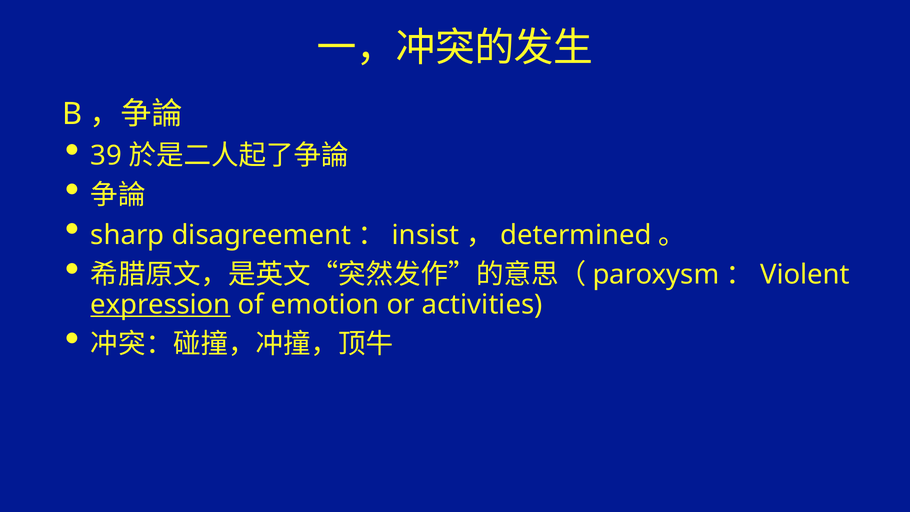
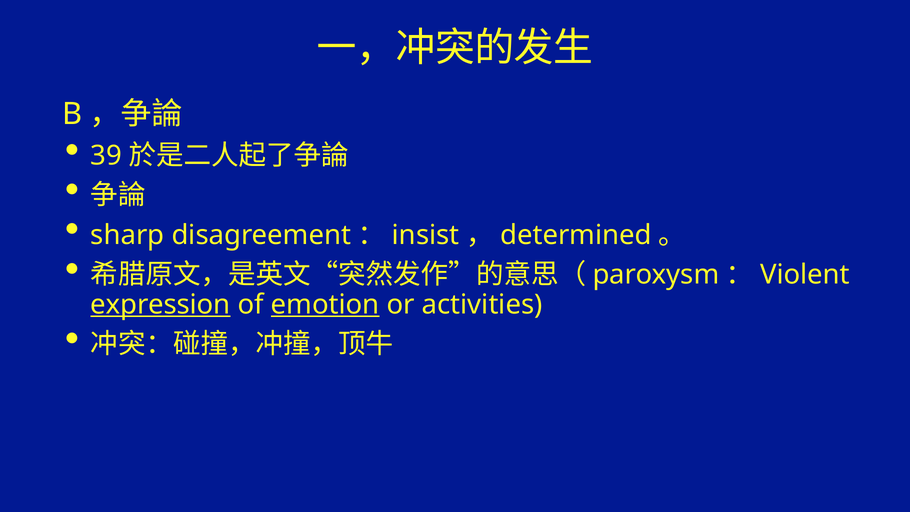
emotion underline: none -> present
